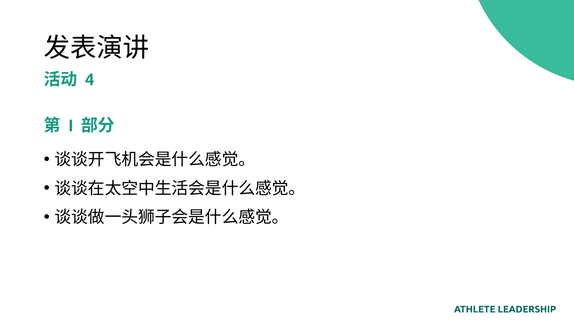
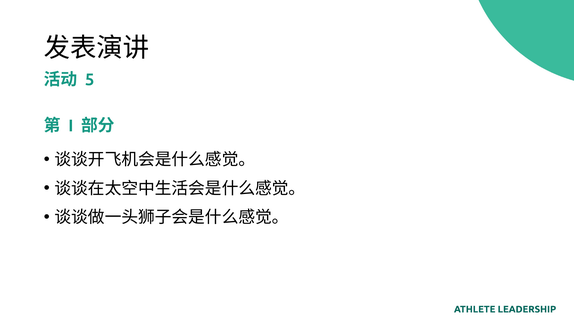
4: 4 -> 5
